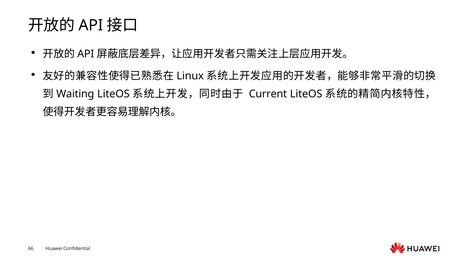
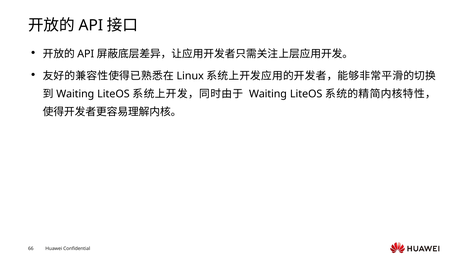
Current at (268, 94): Current -> Waiting
